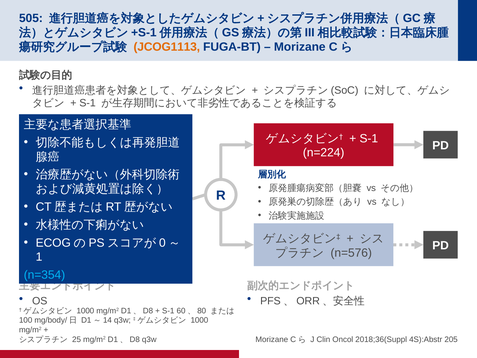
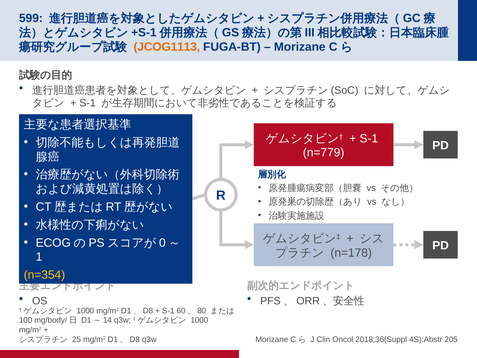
505: 505 -> 599
n=224: n=224 -> n=779
n=576: n=576 -> n=178
n=354 colour: light blue -> yellow
